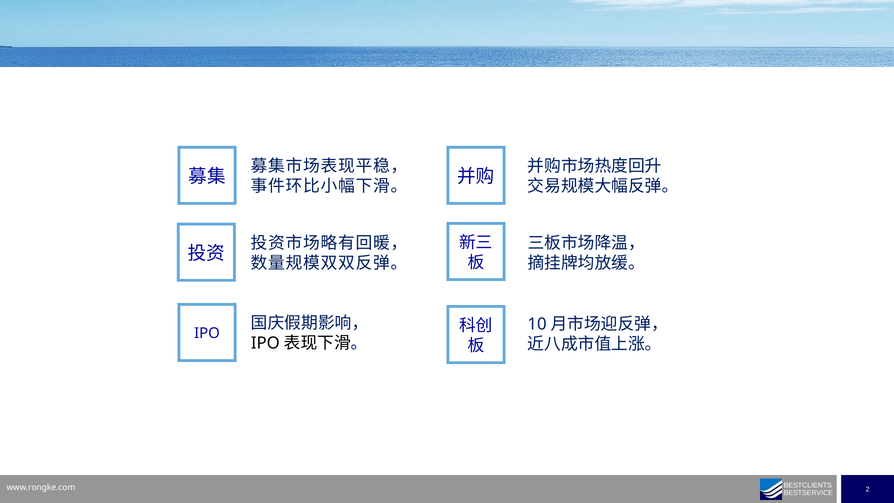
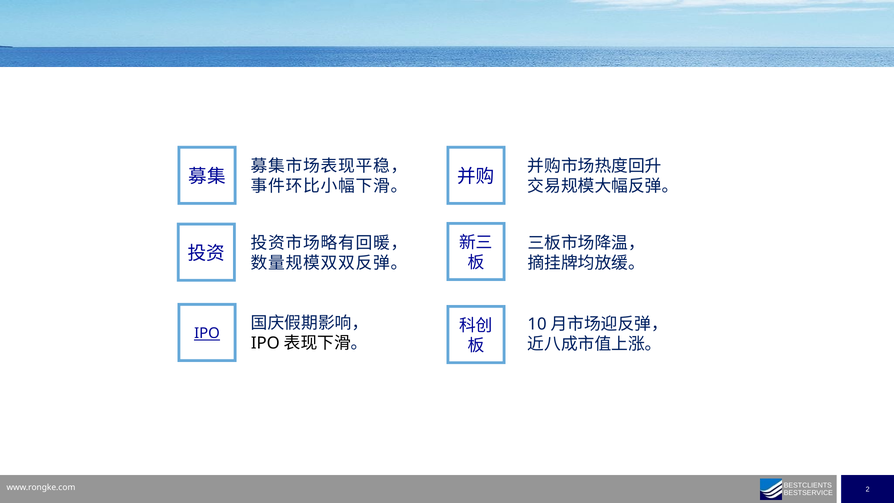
IPO underline: none -> present
